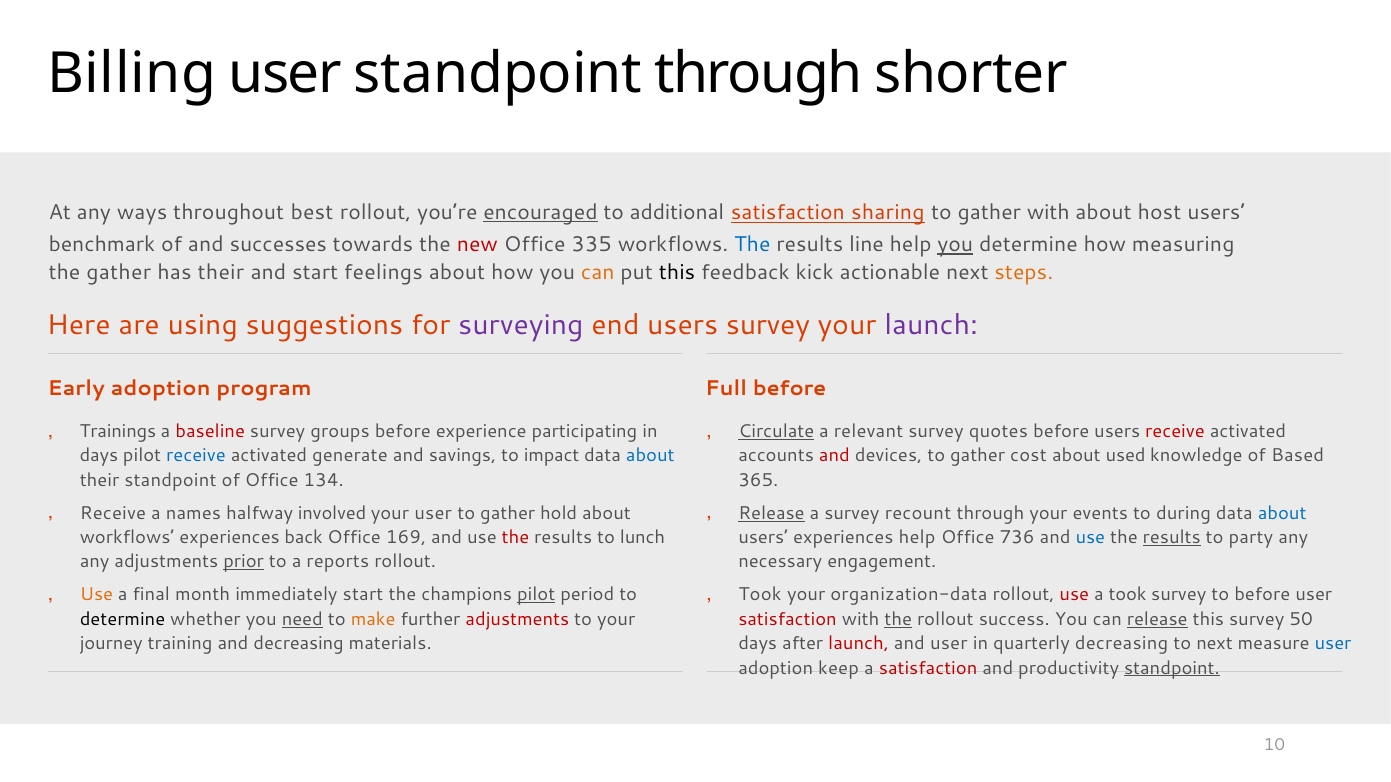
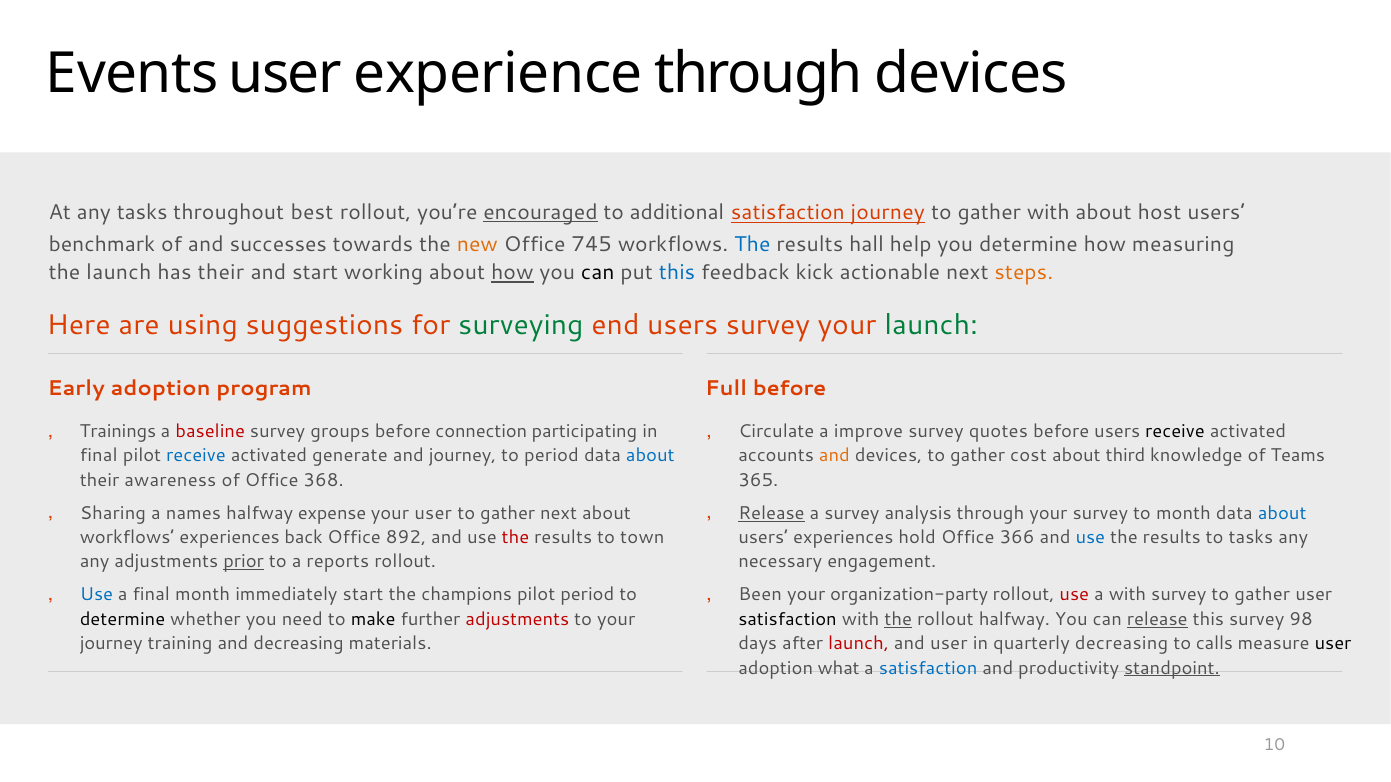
Billing: Billing -> Events
user standpoint: standpoint -> experience
through shorter: shorter -> devices
any ways: ways -> tasks
satisfaction sharing: sharing -> journey
new colour: red -> orange
335: 335 -> 745
line: line -> hall
you at (955, 245) underline: present -> none
the gather: gather -> launch
feelings: feelings -> working
how at (512, 273) underline: none -> present
can at (598, 273) colour: orange -> black
this at (677, 273) colour: black -> blue
surveying colour: purple -> green
launch at (931, 326) colour: purple -> green
experience: experience -> connection
Circulate underline: present -> none
relevant: relevant -> improve
receive at (1175, 432) colour: red -> black
days at (99, 456): days -> final
and savings: savings -> journey
to impact: impact -> period
and at (834, 456) colour: red -> orange
used: used -> third
Based: Based -> Teams
their standpoint: standpoint -> awareness
134: 134 -> 368
Receive at (113, 513): Receive -> Sharing
involved: involved -> expense
gather hold: hold -> next
recount: recount -> analysis
your events: events -> survey
to during: during -> month
169: 169 -> 892
lunch: lunch -> town
experiences help: help -> hold
736: 736 -> 366
results at (1172, 538) underline: present -> none
to party: party -> tasks
Use at (96, 595) colour: orange -> blue
pilot at (536, 595) underline: present -> none
Took at (760, 595): Took -> Been
organization-data: organization-data -> organization-party
a took: took -> with
survey to before: before -> gather
need underline: present -> none
make colour: orange -> black
satisfaction at (788, 619) colour: red -> black
rollout success: success -> halfway
50: 50 -> 98
to next: next -> calls
user at (1333, 644) colour: blue -> black
keep: keep -> what
satisfaction at (928, 668) colour: red -> blue
